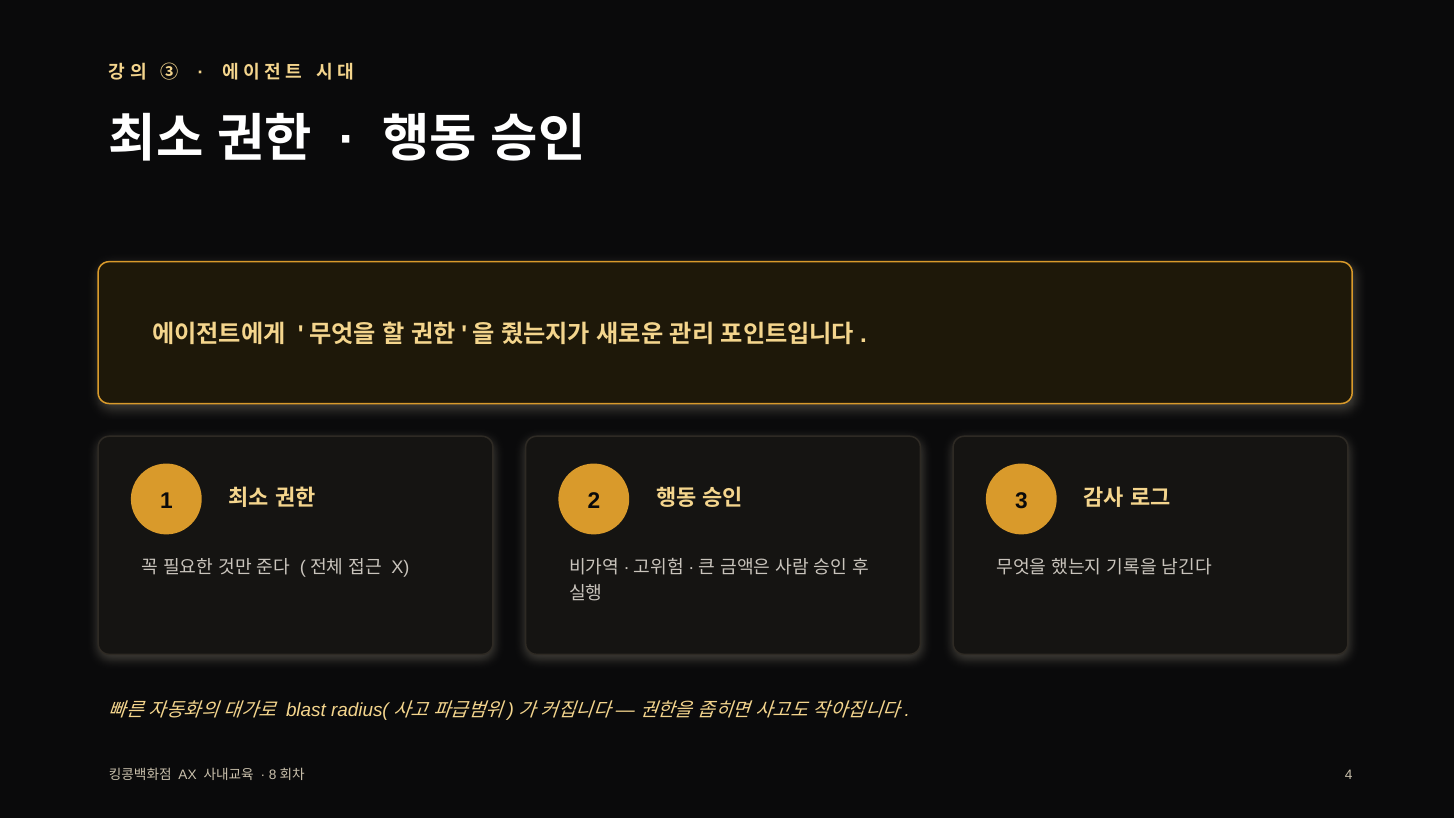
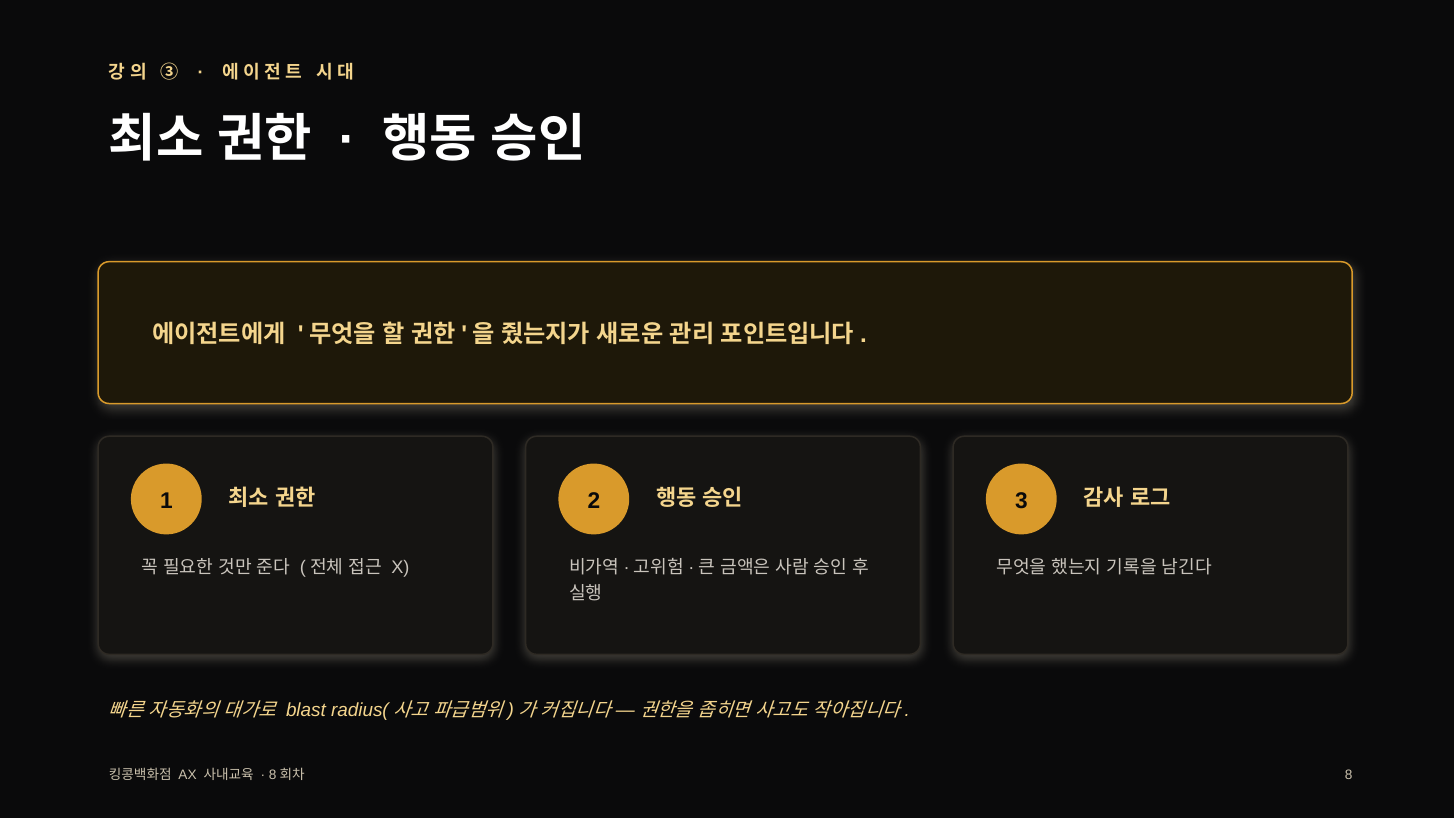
4: 4 -> 8
